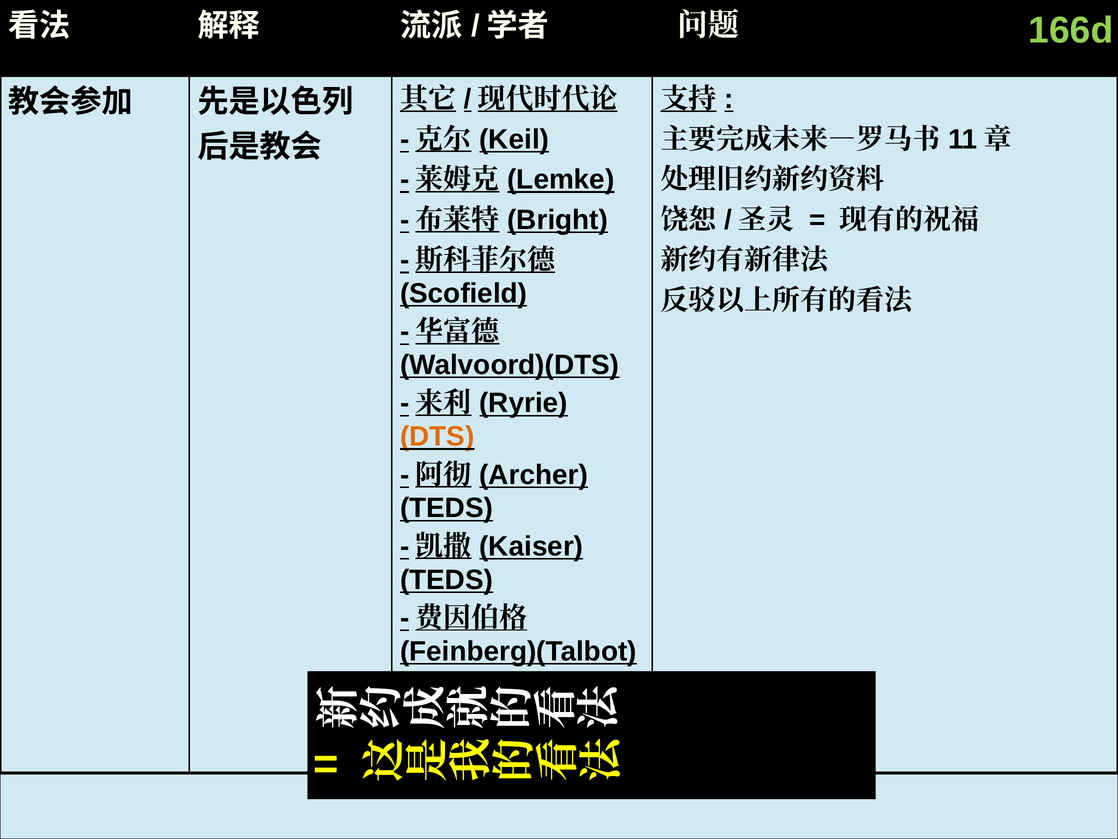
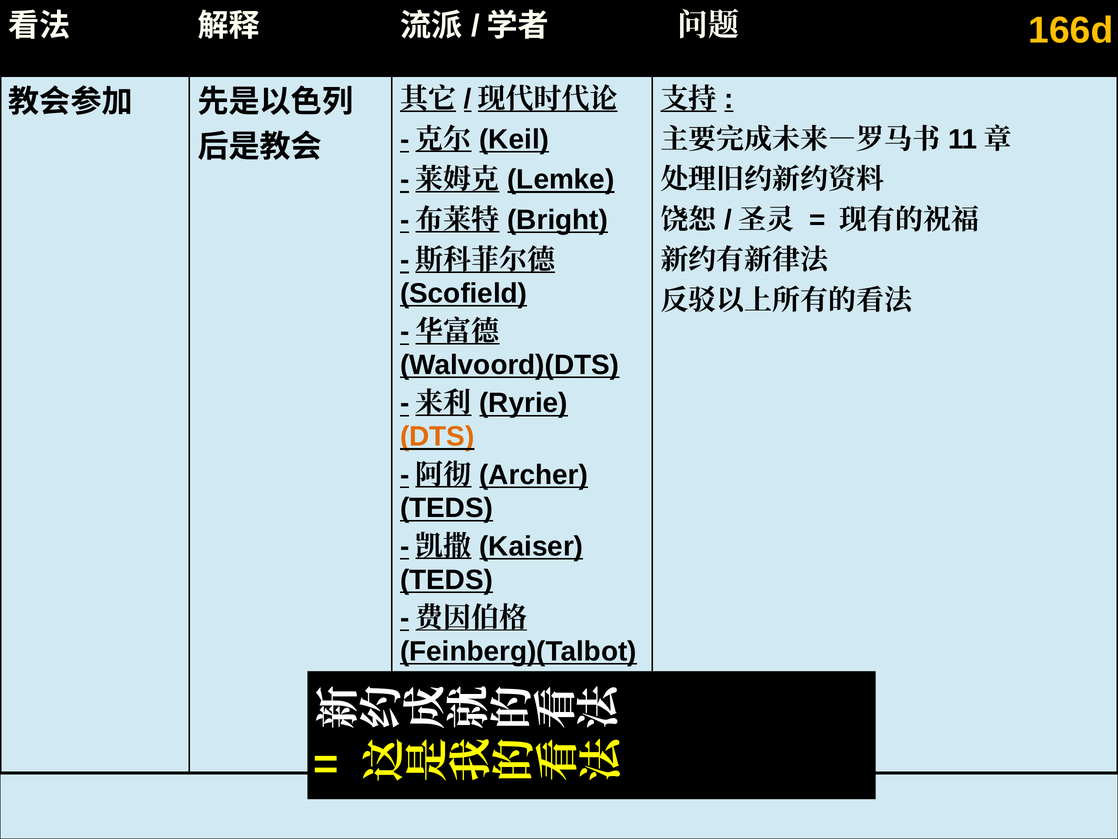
166d colour: light green -> yellow
